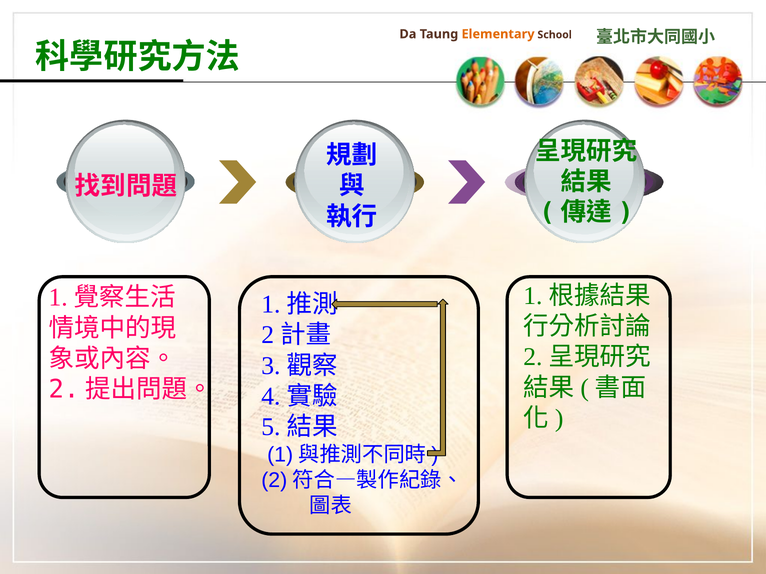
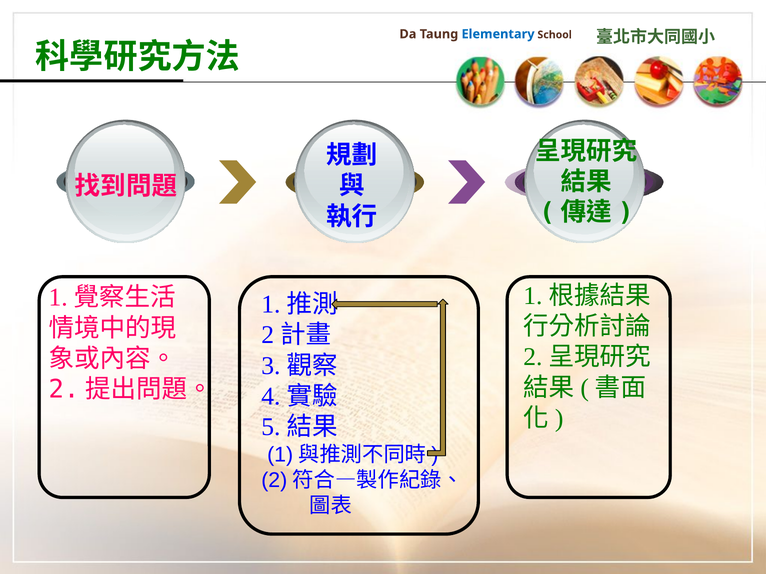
Elementary colour: orange -> blue
